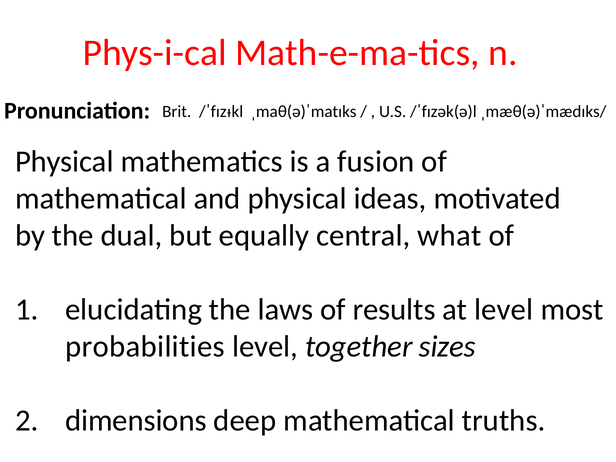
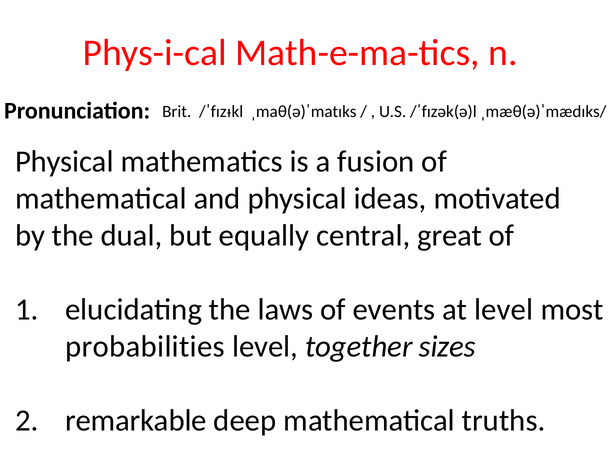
what: what -> great
results: results -> events
dimensions: dimensions -> remarkable
